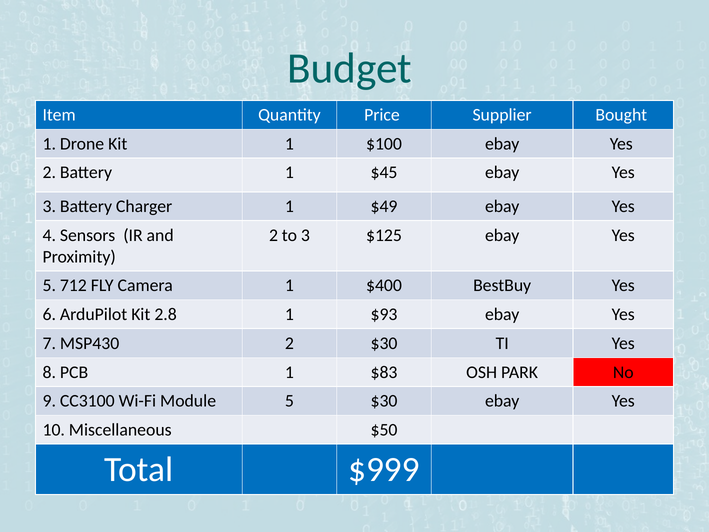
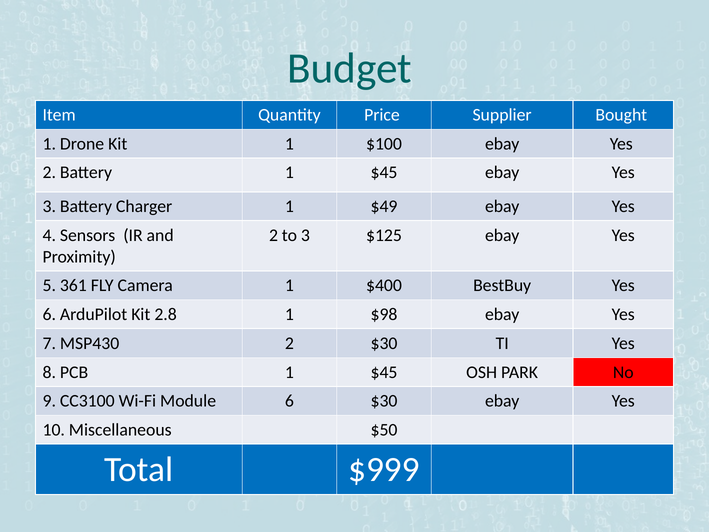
712: 712 -> 361
$93: $93 -> $98
PCB 1 $83: $83 -> $45
Module 5: 5 -> 6
